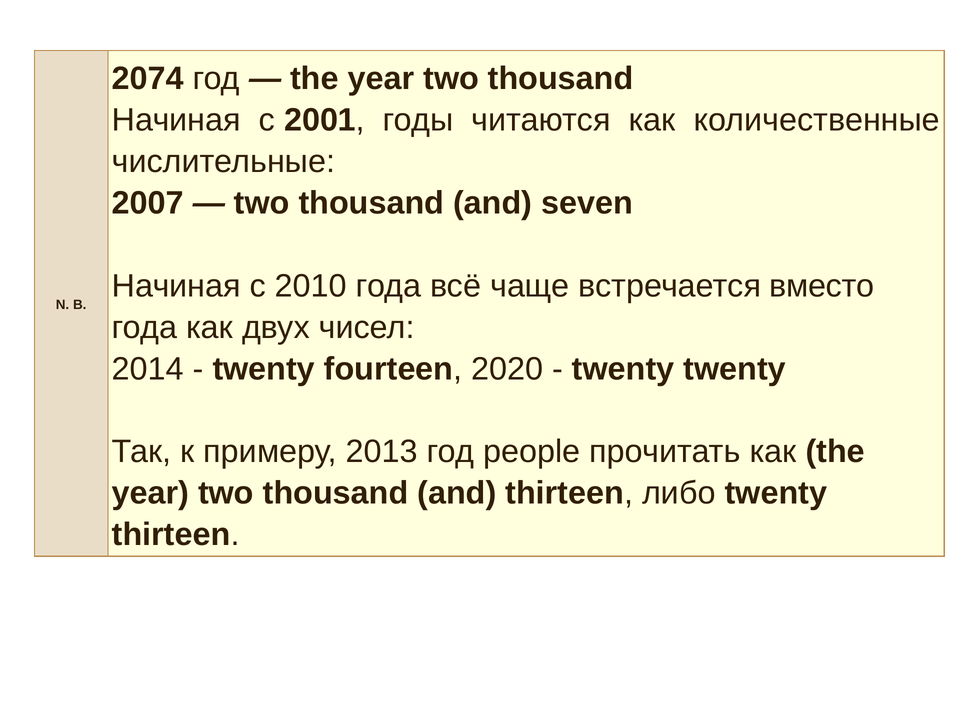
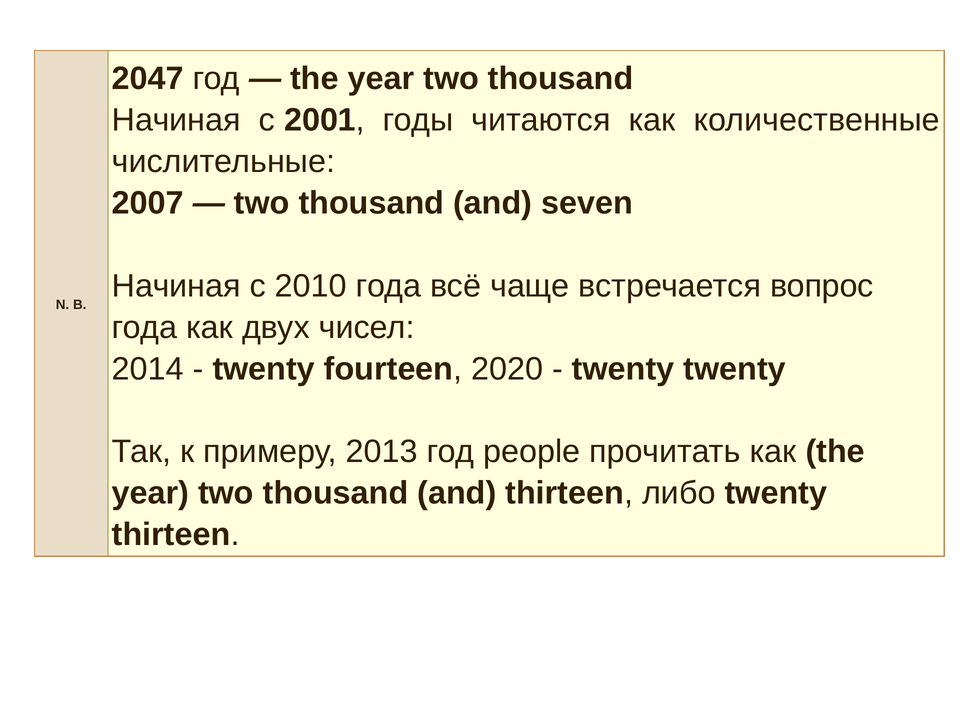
2074: 2074 -> 2047
вместо: вместо -> вопрос
